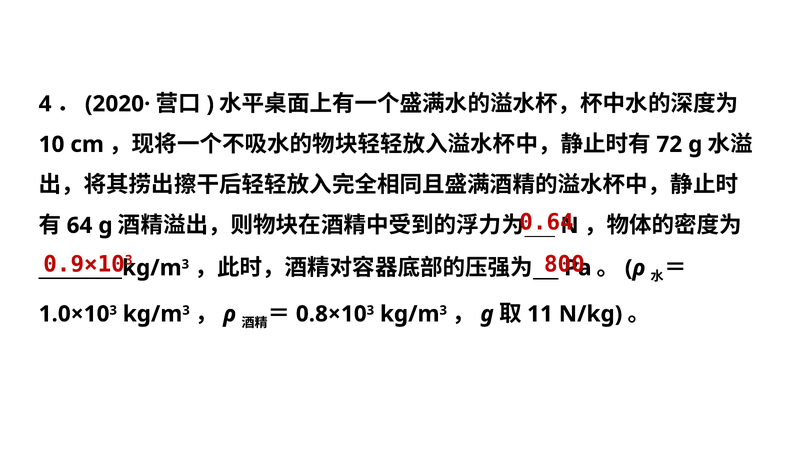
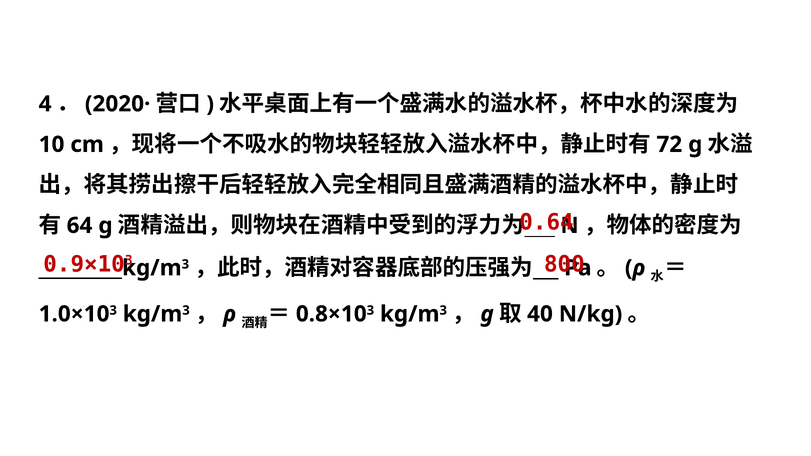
11: 11 -> 40
